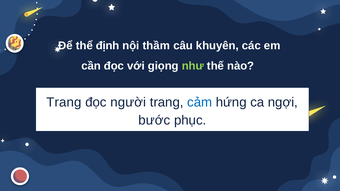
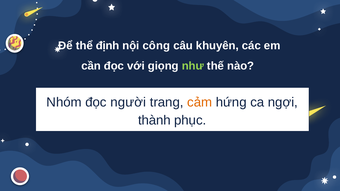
thầm: thầm -> công
Trang at (64, 102): Trang -> Nhóm
cảm colour: blue -> orange
bước: bước -> thành
